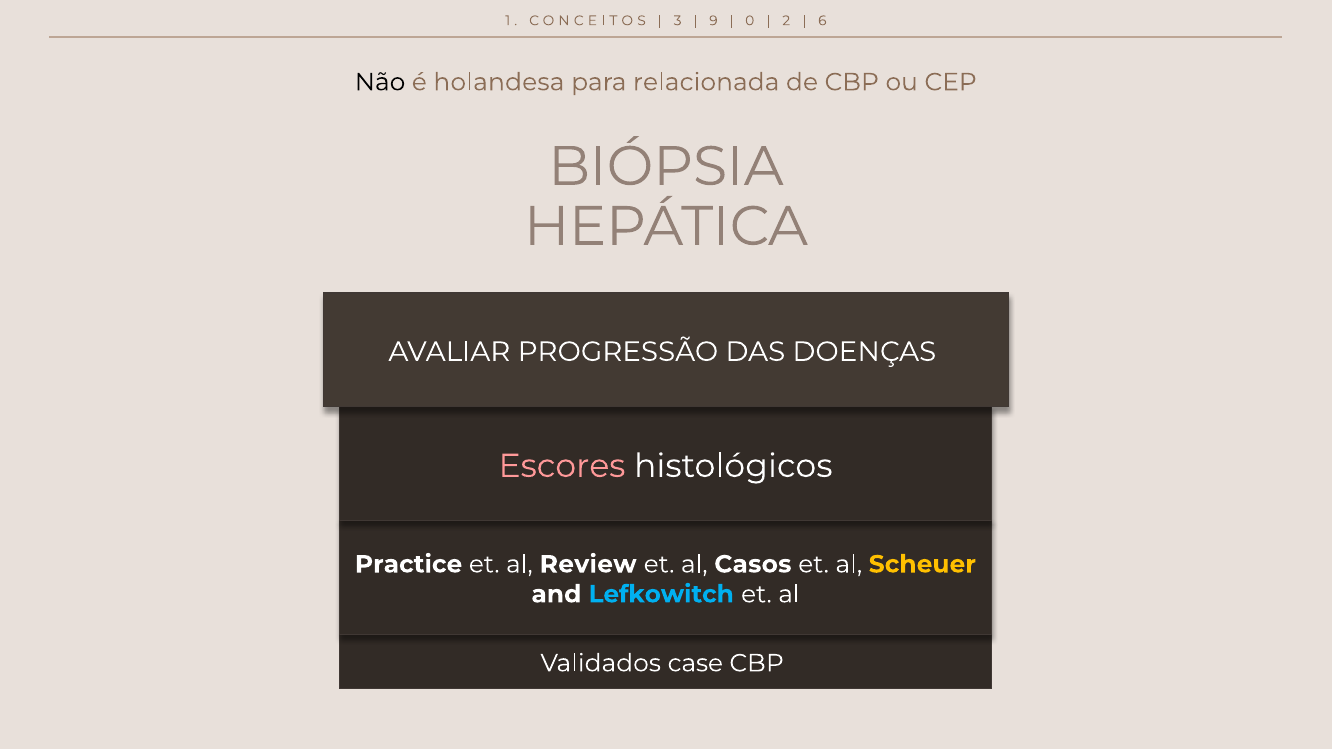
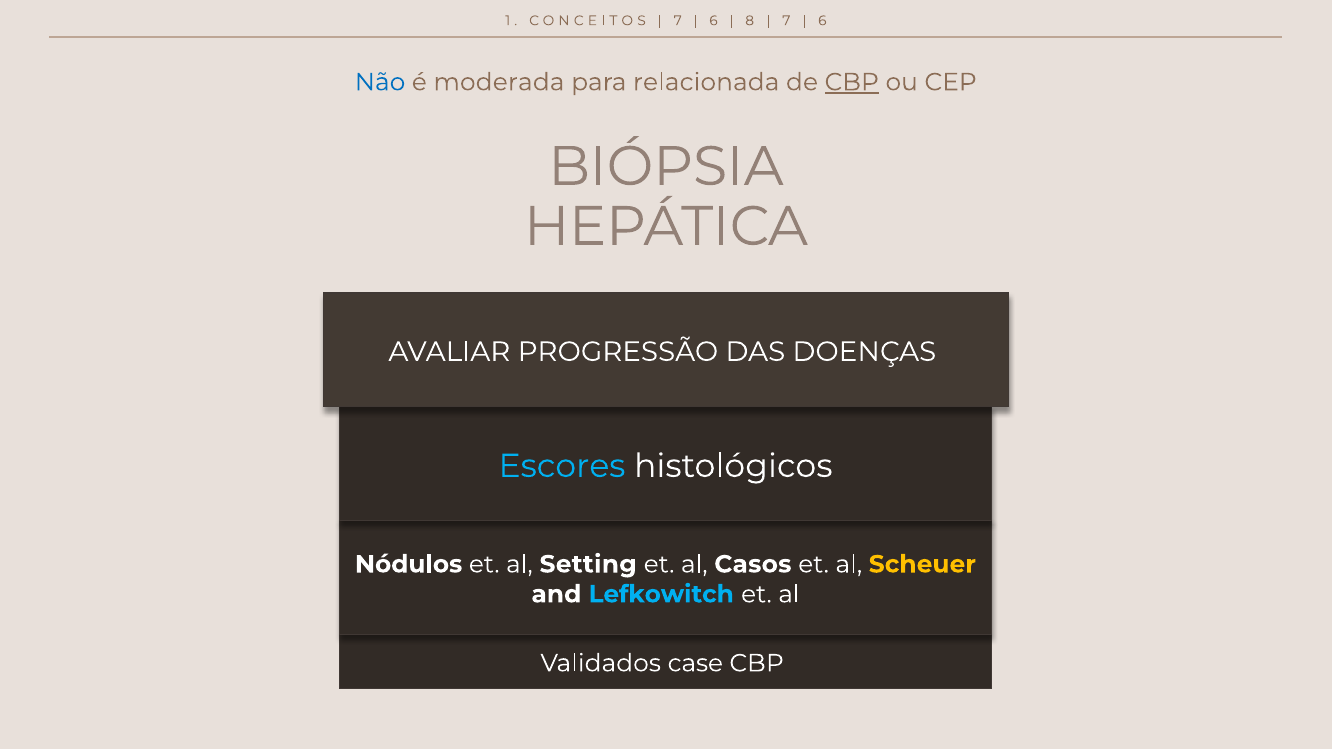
3 at (678, 21): 3 -> 7
9 at (713, 21): 9 -> 6
0: 0 -> 8
2 at (786, 21): 2 -> 7
Não colour: black -> blue
holandesa: holandesa -> moderada
CBP at (852, 82) underline: none -> present
Escores colour: pink -> light blue
Practice: Practice -> Nódulos
Review: Review -> Setting
